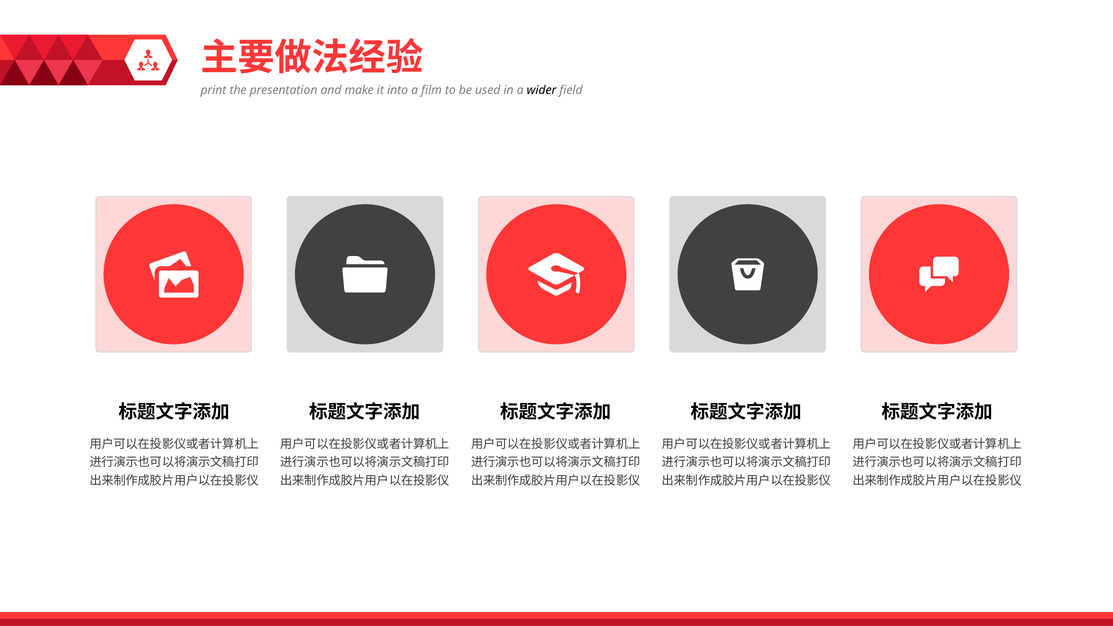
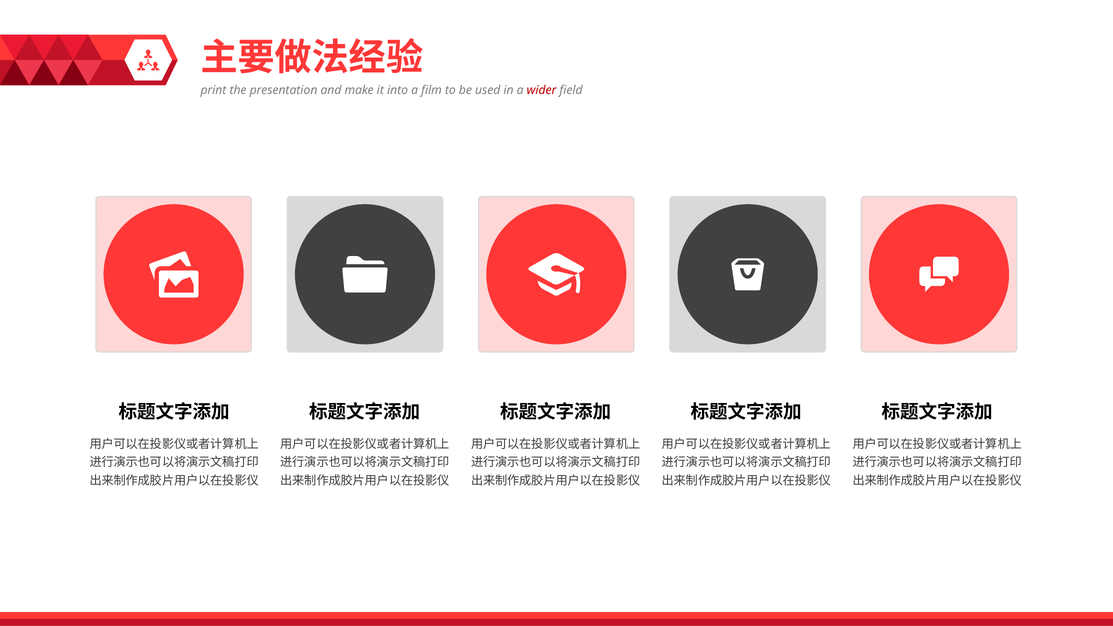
wider colour: black -> red
